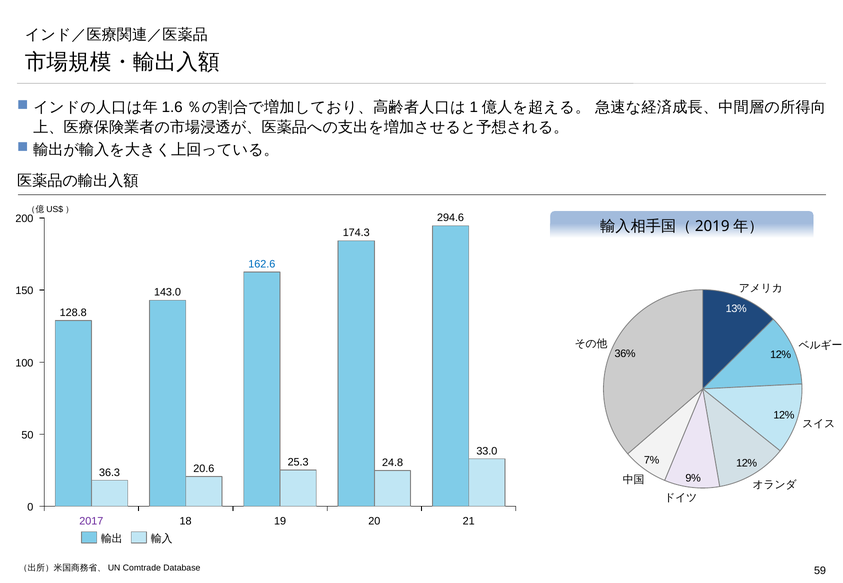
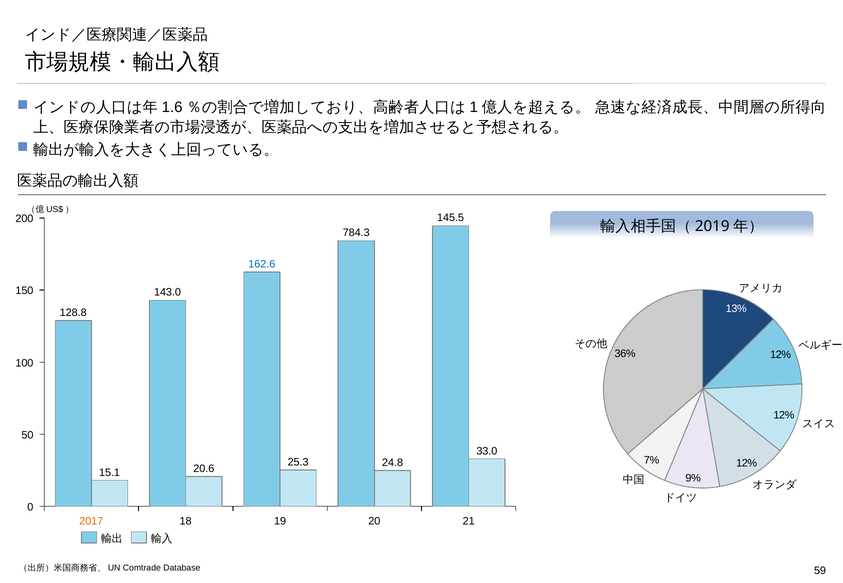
294.6: 294.6 -> 145.5
174.3: 174.3 -> 784.3
36.3: 36.3 -> 15.1
2017 colour: purple -> orange
